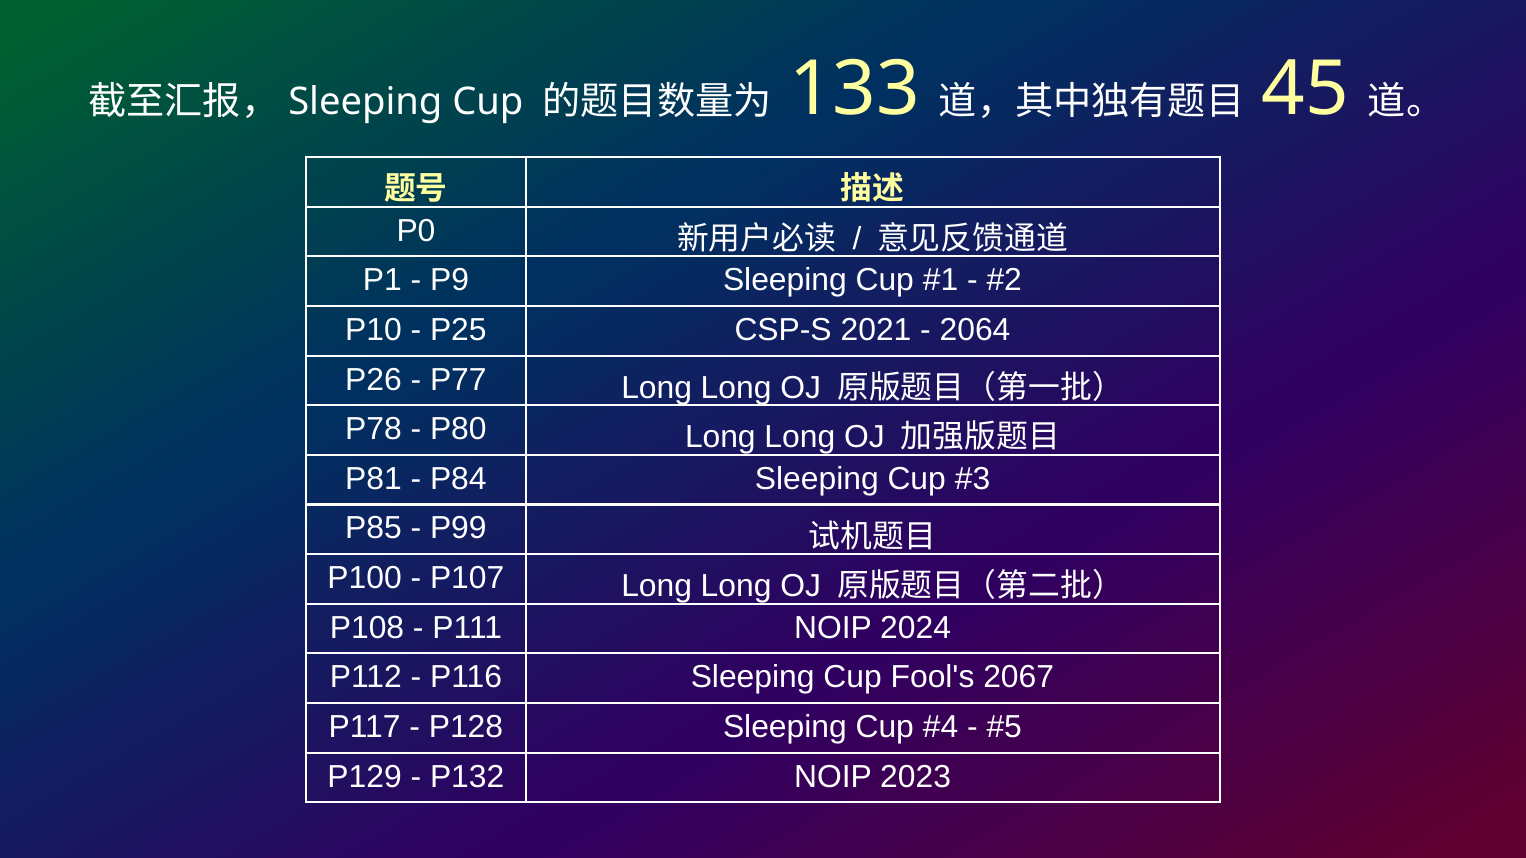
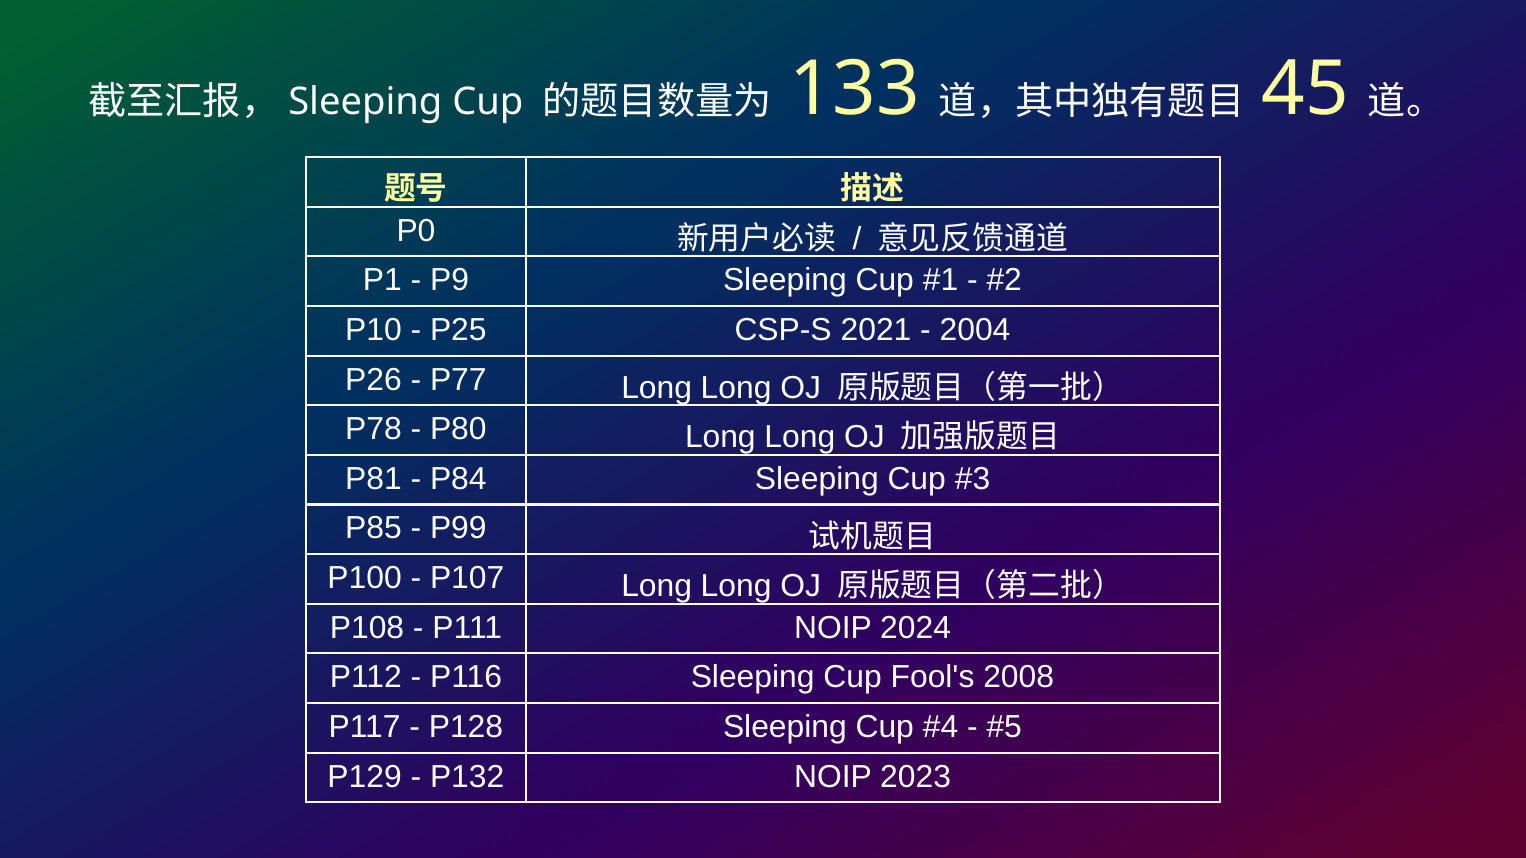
2064: 2064 -> 2004
2067: 2067 -> 2008
